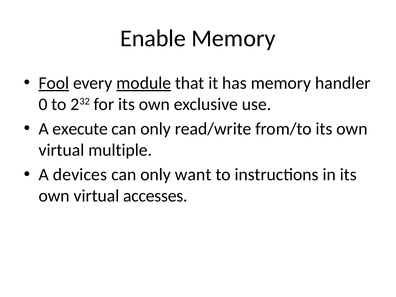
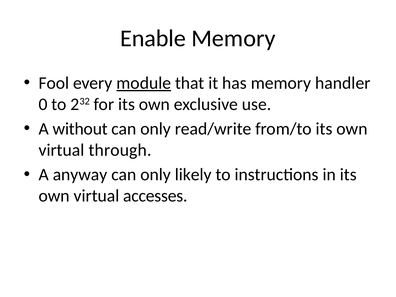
Fool underline: present -> none
execute: execute -> without
multiple: multiple -> through
devices: devices -> anyway
want: want -> likely
